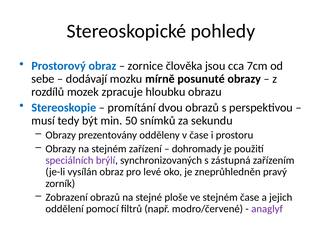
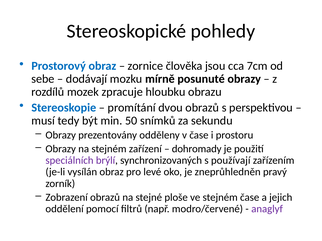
zástupná: zástupná -> používají
